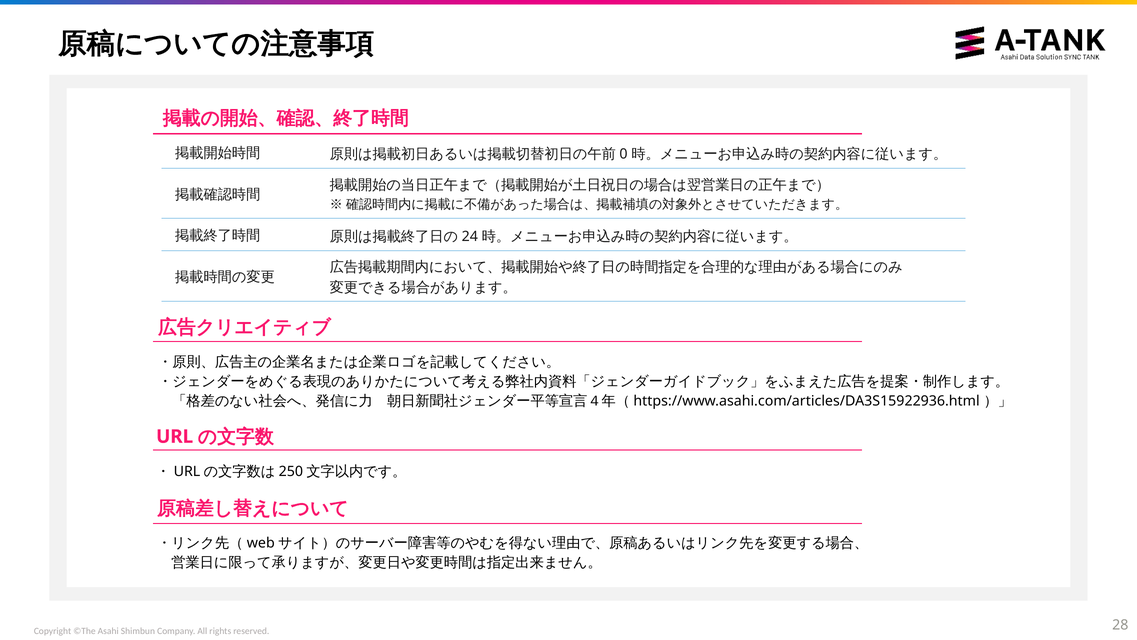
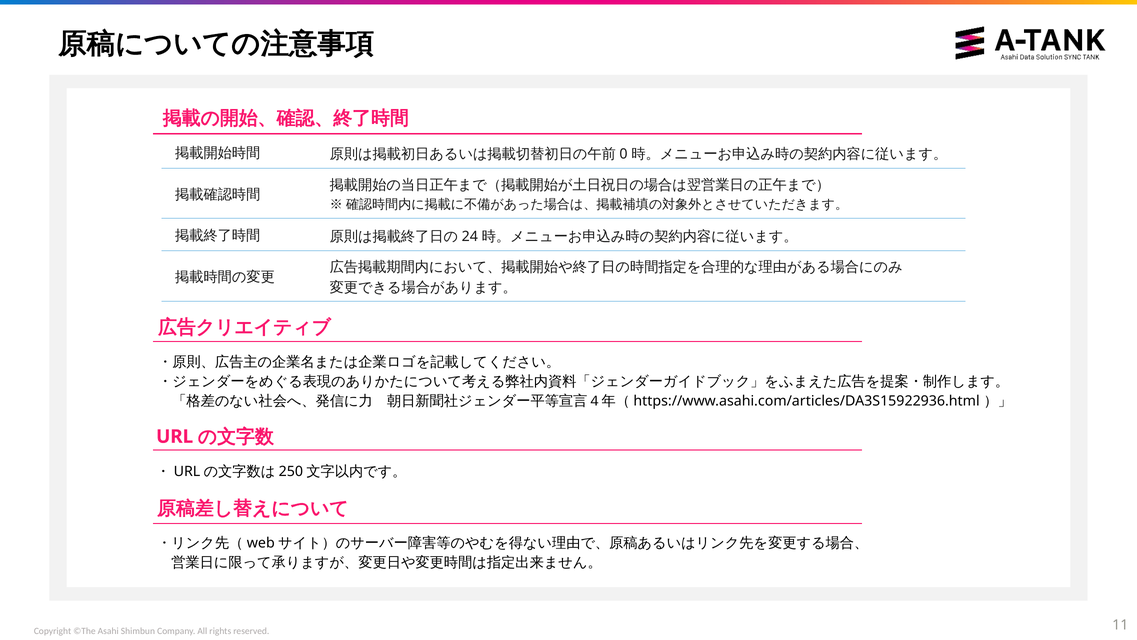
28: 28 -> 11
